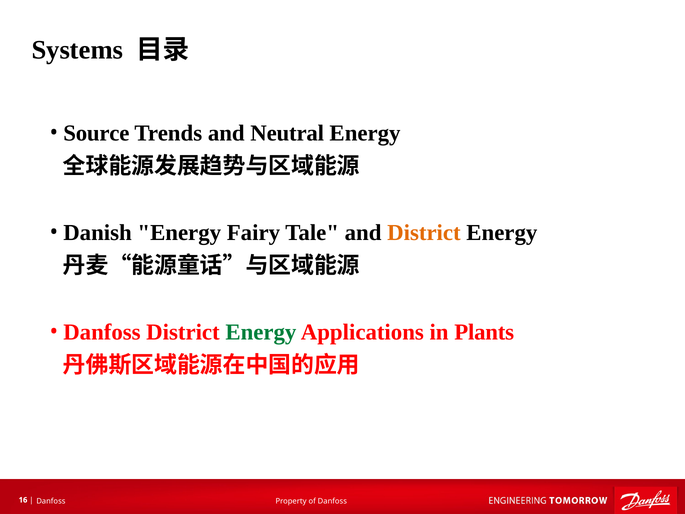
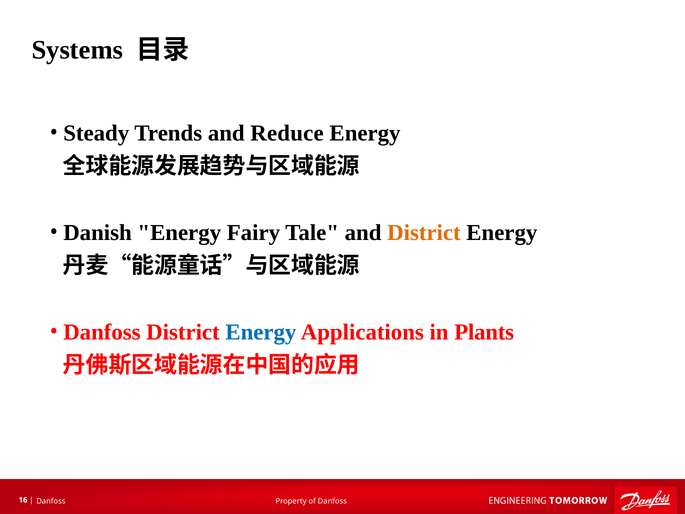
Source: Source -> Steady
Neutral: Neutral -> Reduce
Energy at (261, 332) colour: green -> blue
